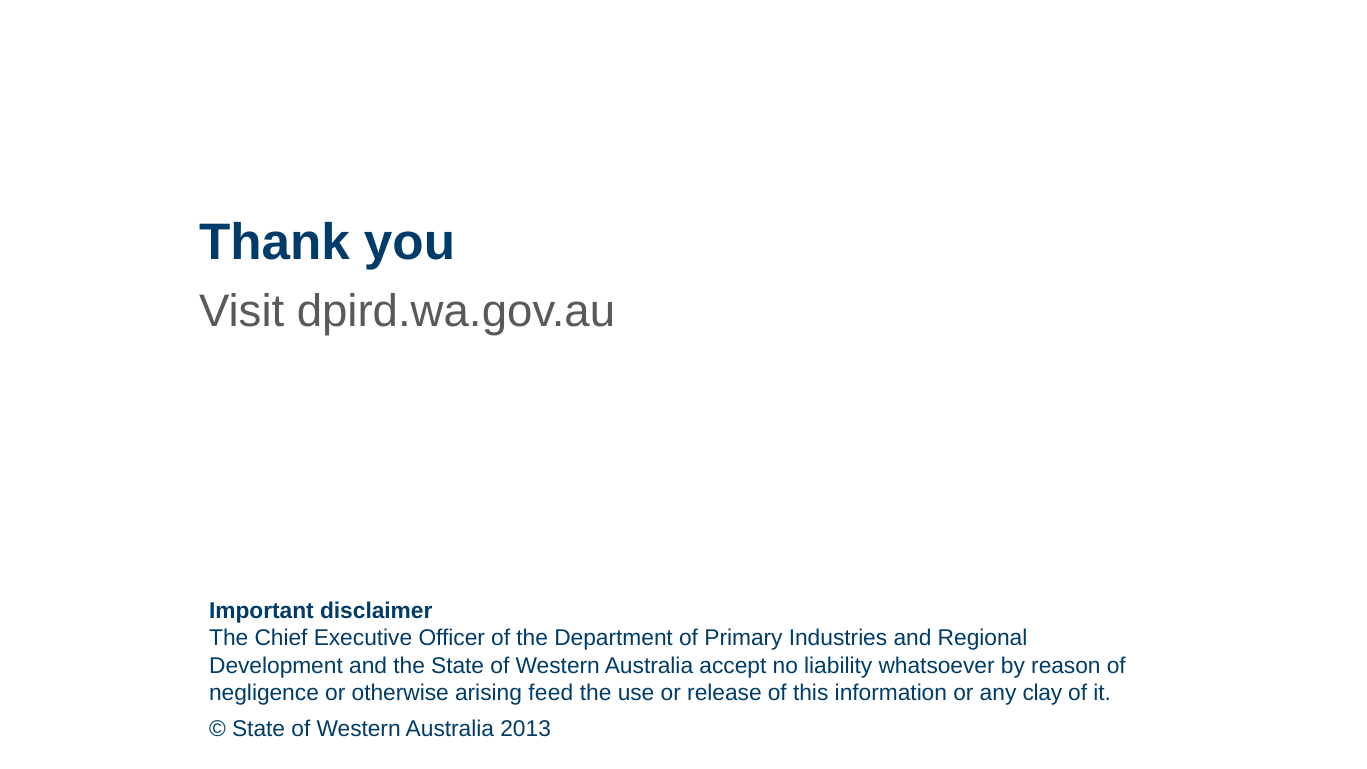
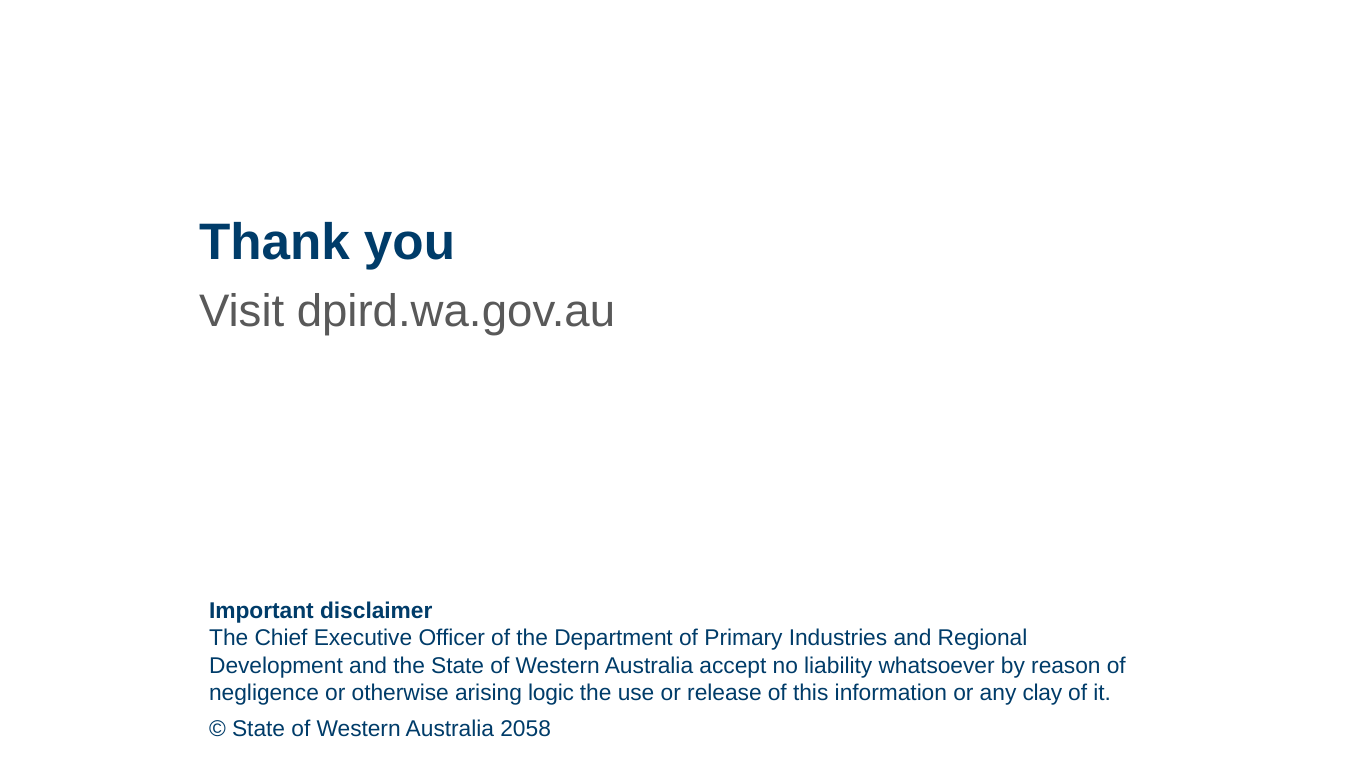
feed: feed -> logic
2013: 2013 -> 2058
